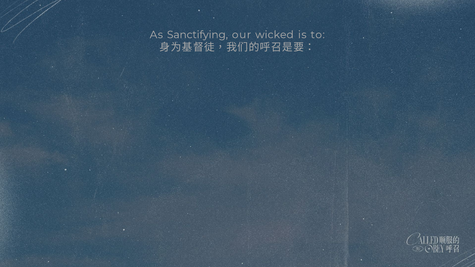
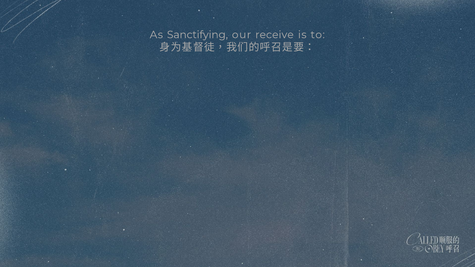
wicked: wicked -> receive
